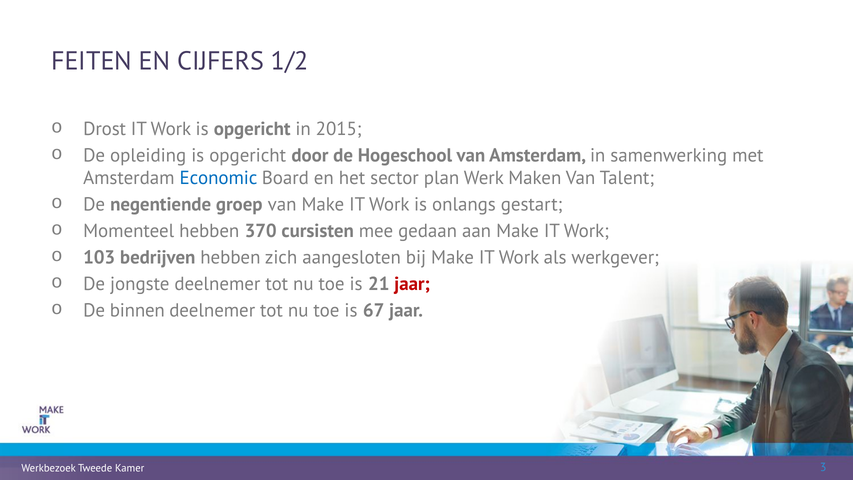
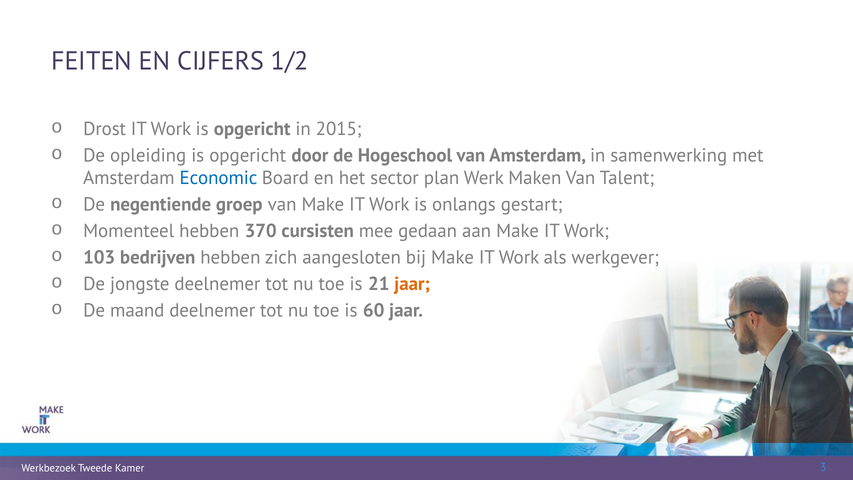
jaar at (412, 284) colour: red -> orange
binnen: binnen -> maand
67: 67 -> 60
